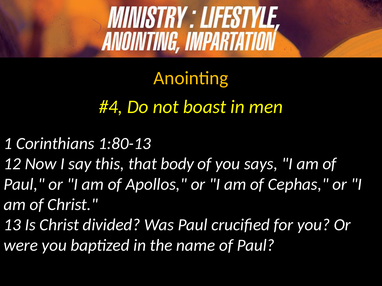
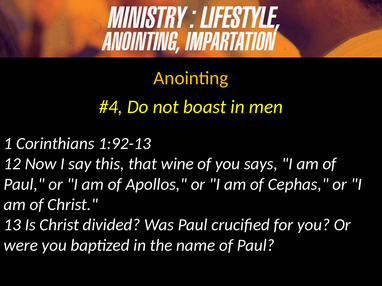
1:80-13: 1:80-13 -> 1:92-13
body: body -> wine
